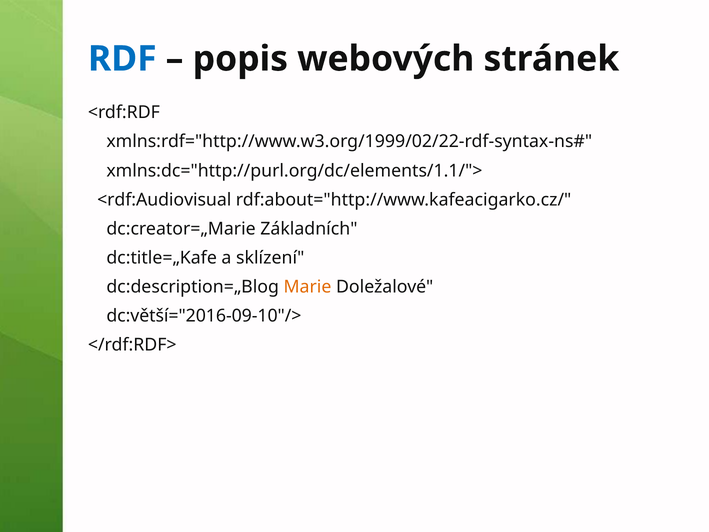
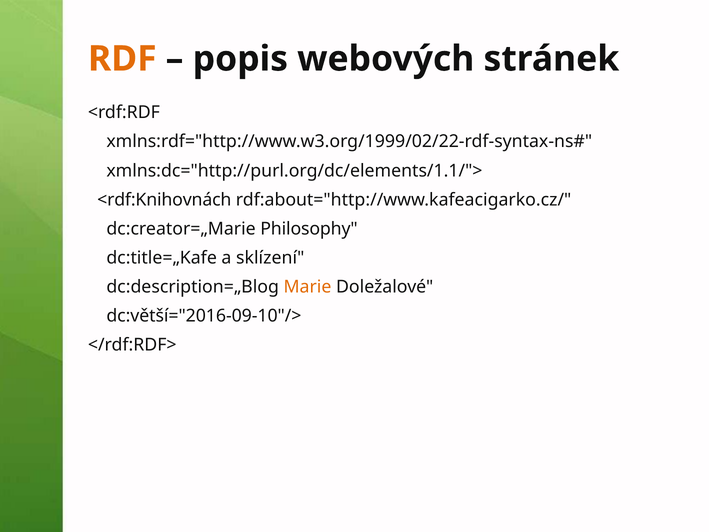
RDF colour: blue -> orange
<rdf:Audiovisual: <rdf:Audiovisual -> <rdf:Knihovnách
Základních: Základních -> Philosophy
